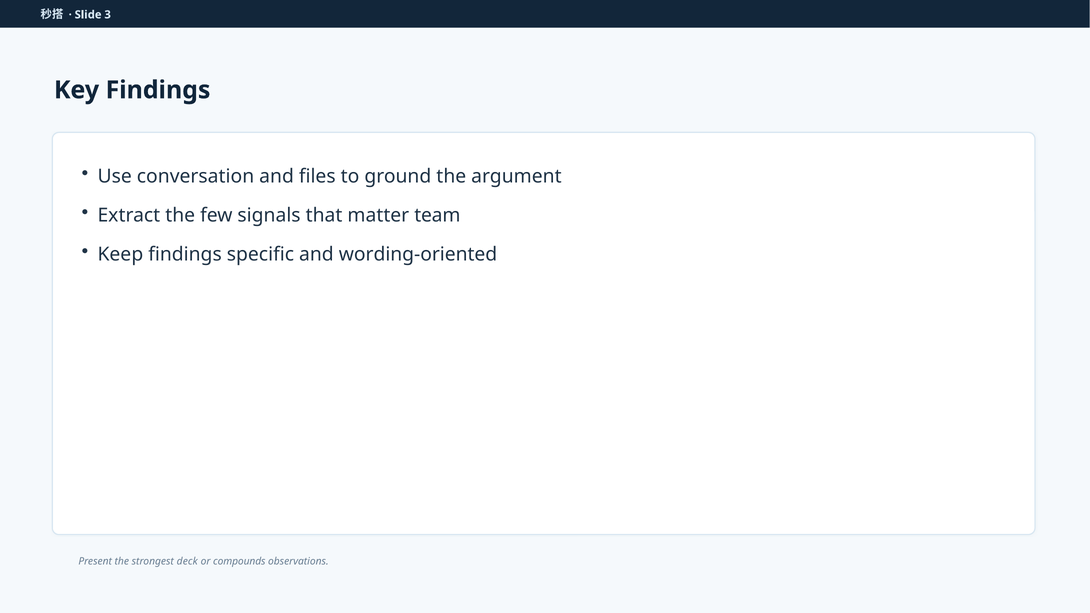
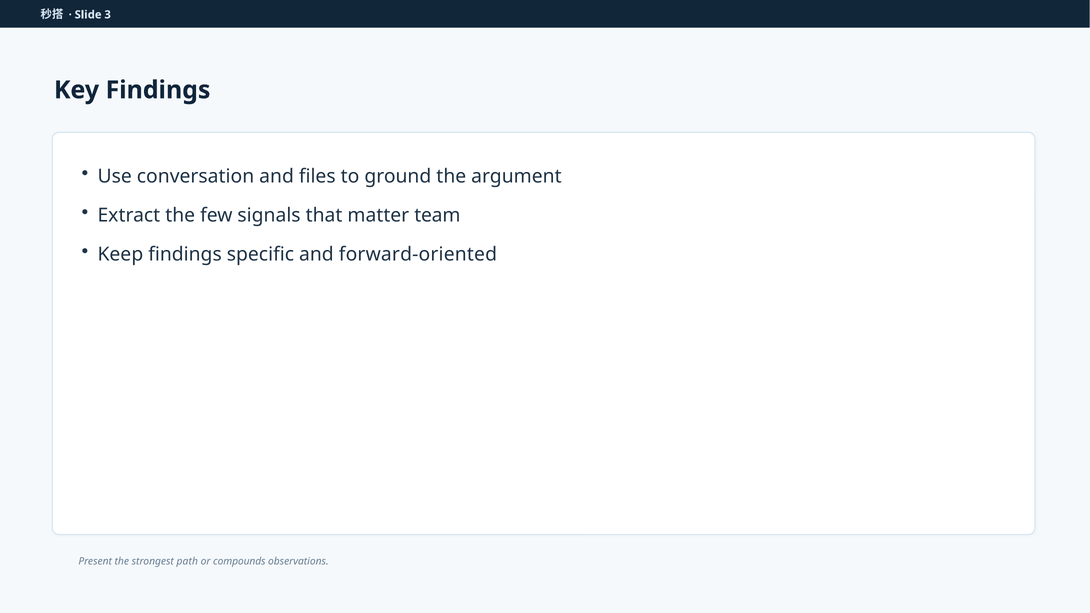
wording-oriented: wording-oriented -> forward-oriented
deck: deck -> path
